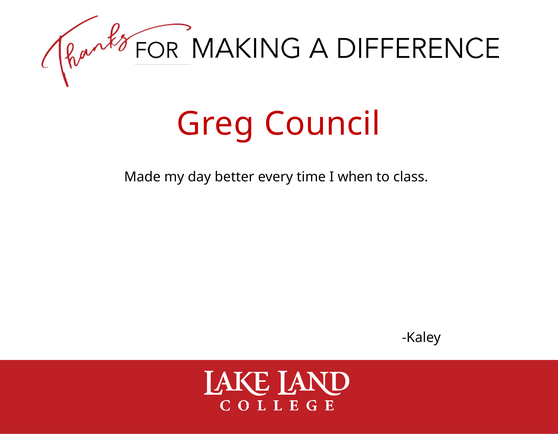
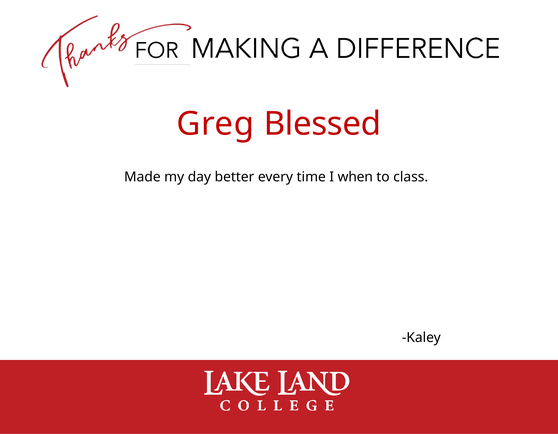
Council: Council -> Blessed
